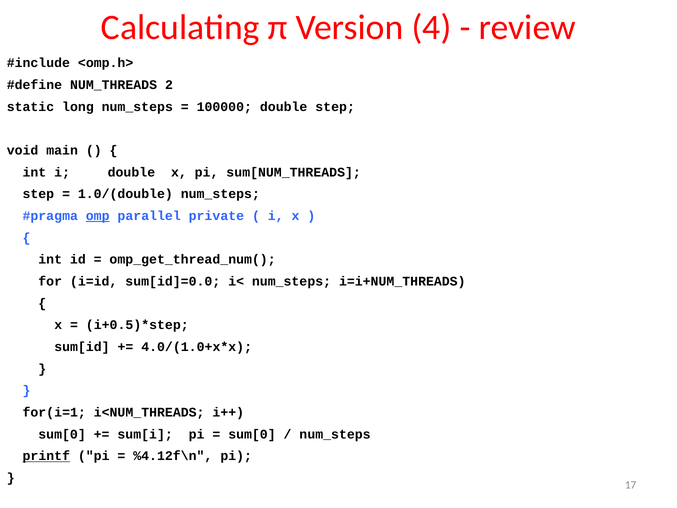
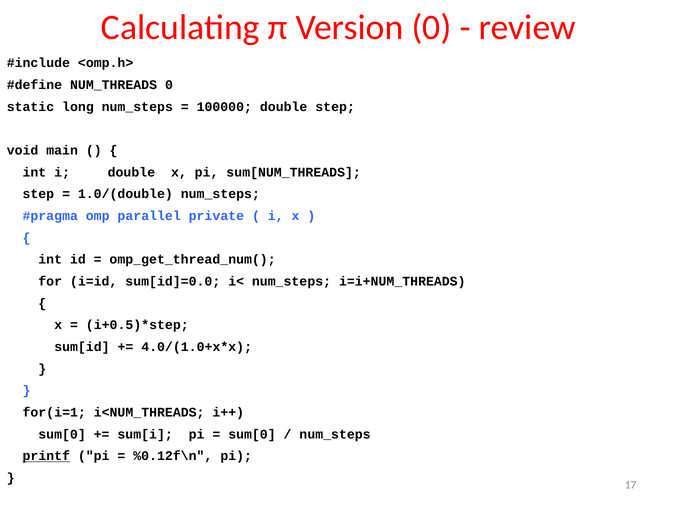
Version 4: 4 -> 0
NUM_THREADS 2: 2 -> 0
omp underline: present -> none
%4.12f\n: %4.12f\n -> %0.12f\n
